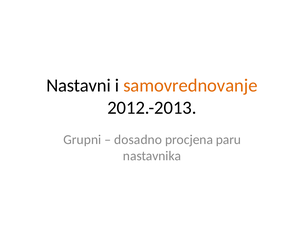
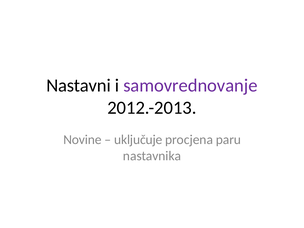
samovrednovanje colour: orange -> purple
Grupni: Grupni -> Novine
dosadno: dosadno -> uključuje
